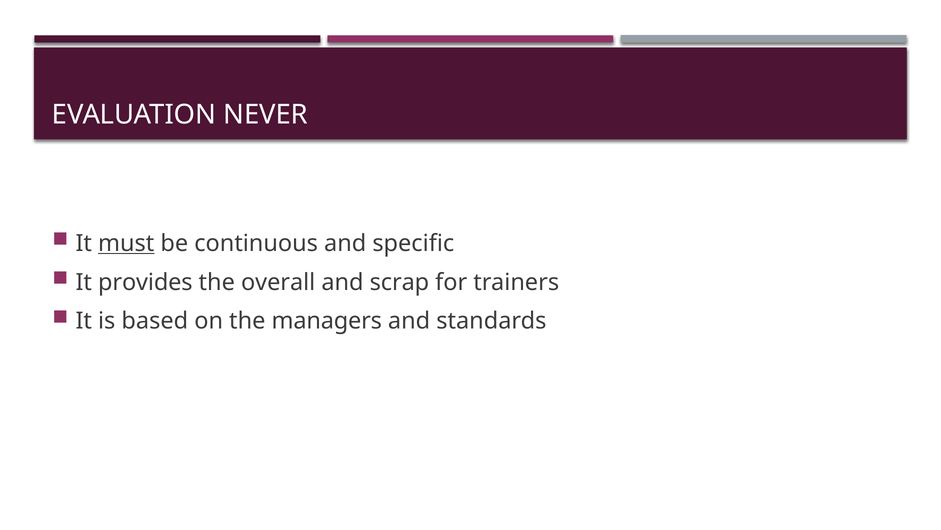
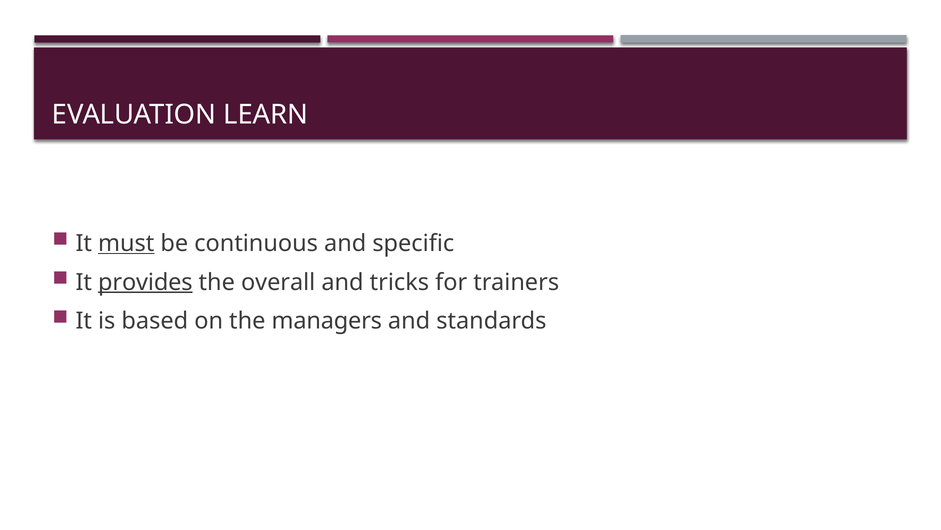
NEVER: NEVER -> LEARN
provides underline: none -> present
scrap: scrap -> tricks
